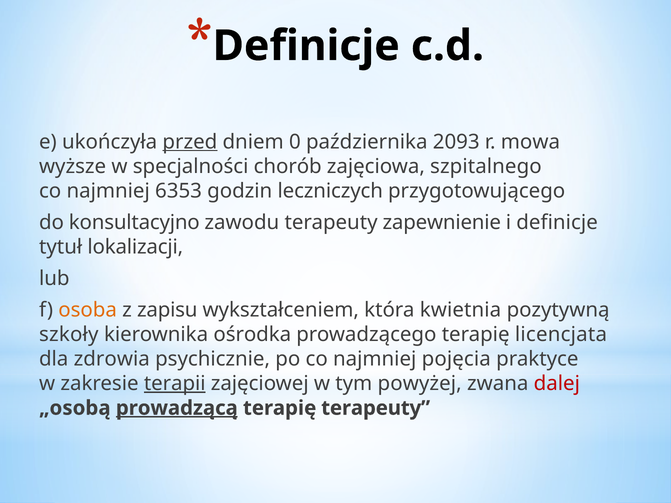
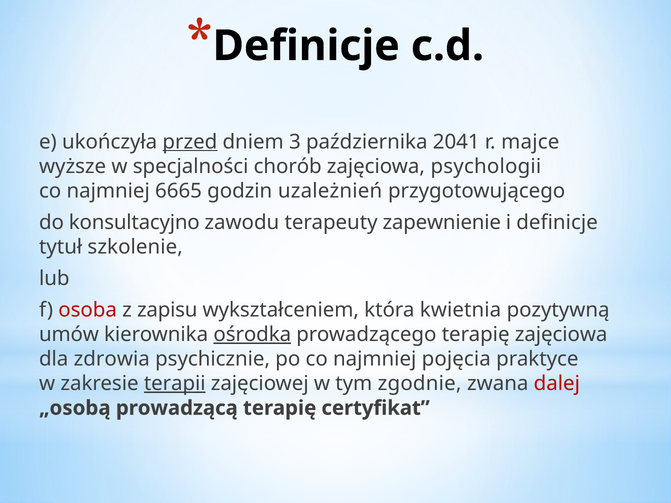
0: 0 -> 3
2093: 2093 -> 2041
mowa: mowa -> majce
szpitalnego: szpitalnego -> psychologii
6353: 6353 -> 6665
leczniczych: leczniczych -> uzależnień
lokalizacji: lokalizacji -> szkolenie
osoba colour: orange -> red
szkoły: szkoły -> umów
ośrodka underline: none -> present
terapię licencjata: licencjata -> zajęciowa
powyżej: powyżej -> zgodnie
prowadzącą underline: present -> none
terapię terapeuty: terapeuty -> certyfikat
